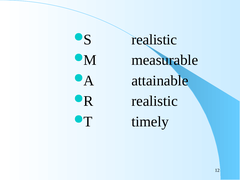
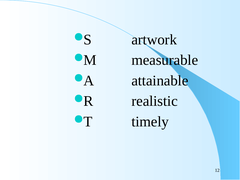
S realistic: realistic -> artwork
